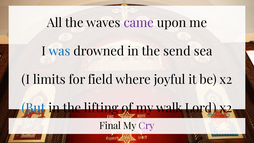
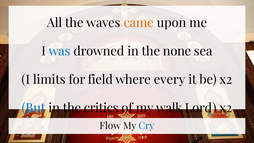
came colour: purple -> orange
send: send -> none
joyful: joyful -> every
lifting: lifting -> critics
Final: Final -> Flow
Cry colour: purple -> blue
